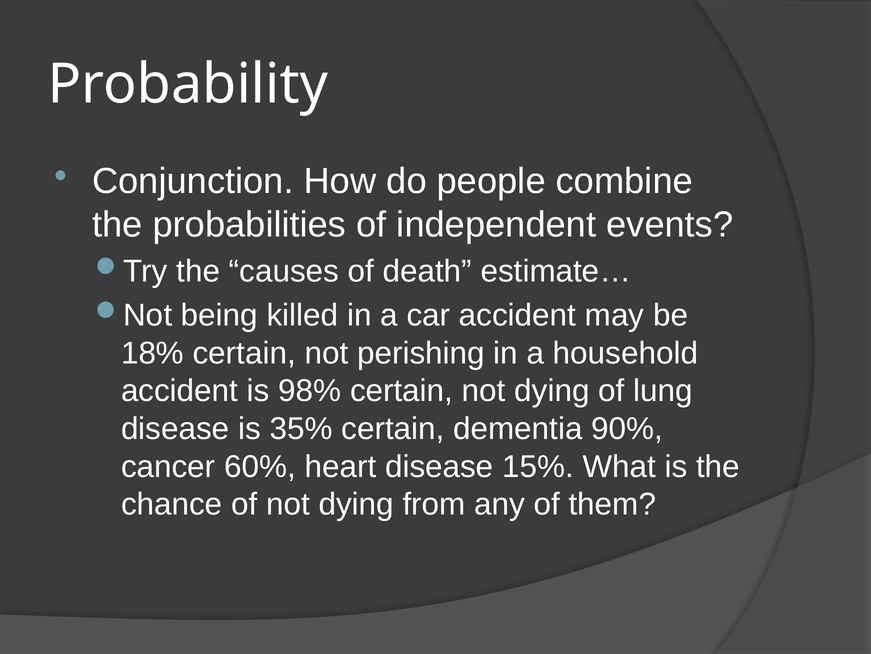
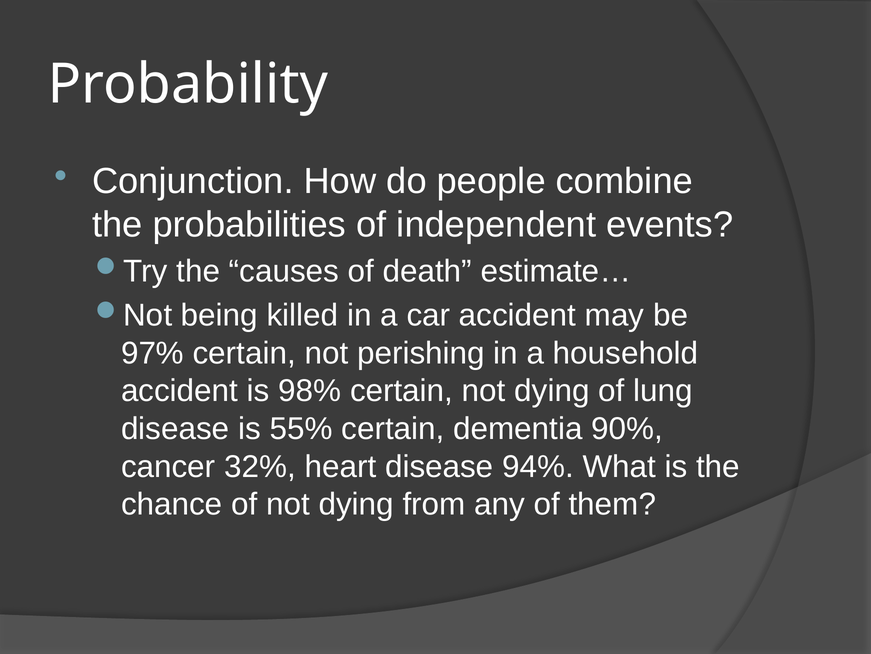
18%: 18% -> 97%
35%: 35% -> 55%
60%: 60% -> 32%
15%: 15% -> 94%
